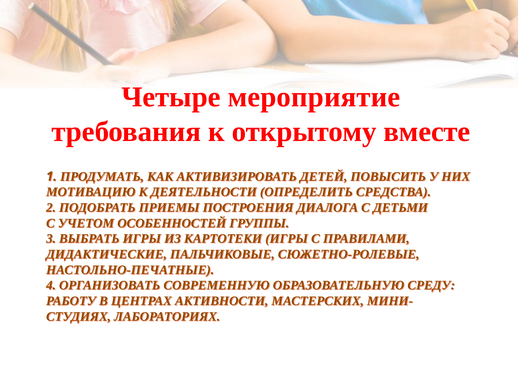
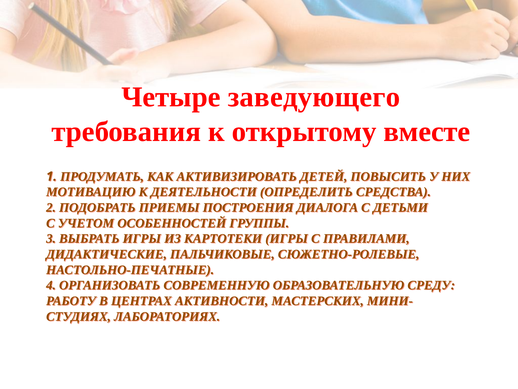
мероприятие: мероприятие -> заведующего
